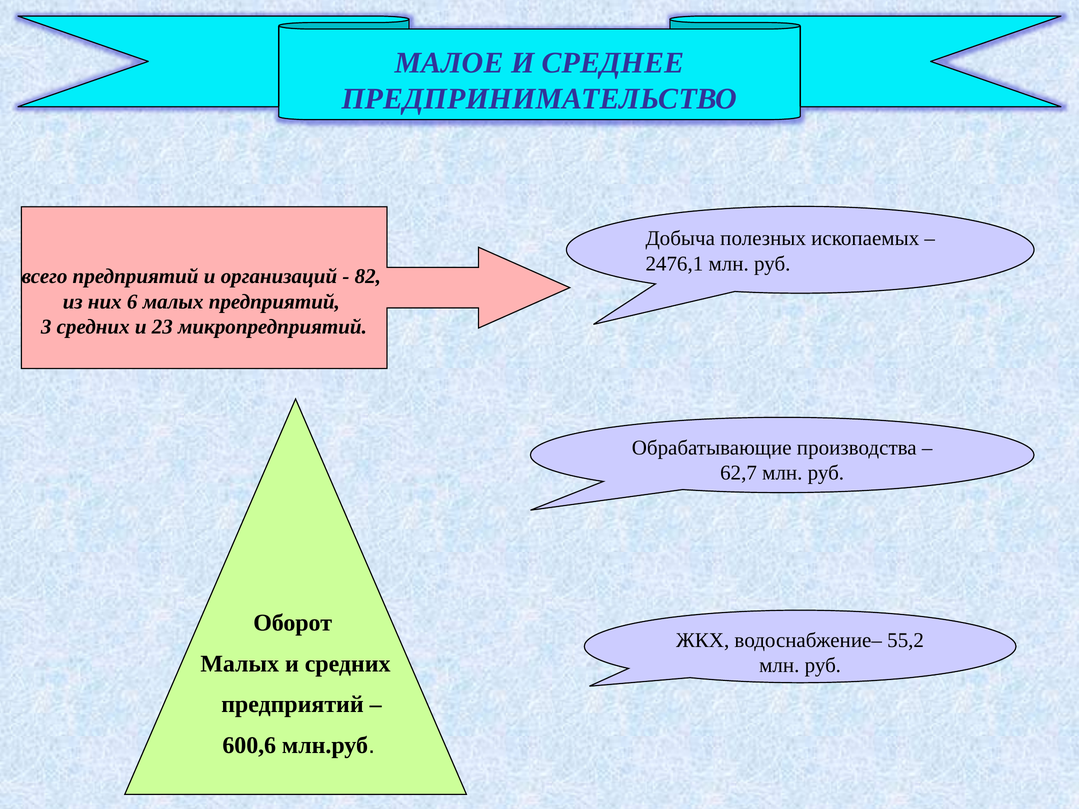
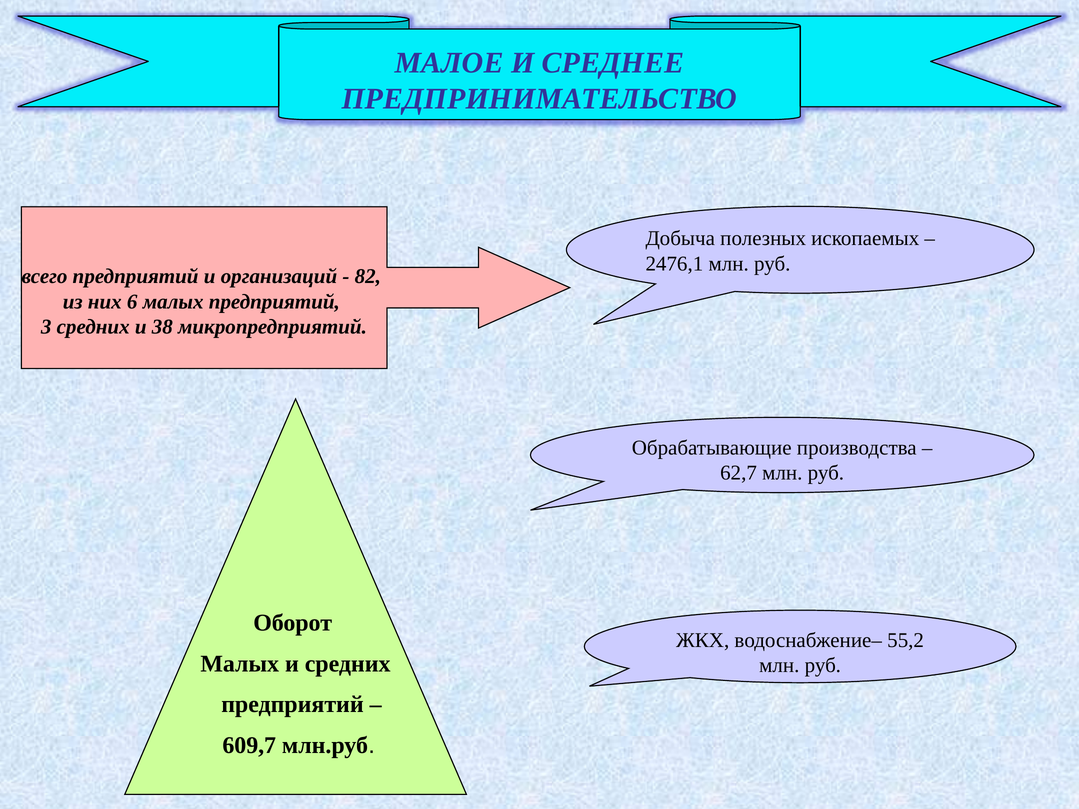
23: 23 -> 38
600,6: 600,6 -> 609,7
